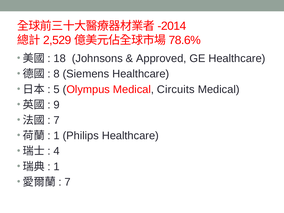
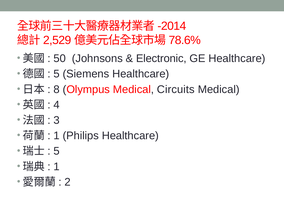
18: 18 -> 50
Approved: Approved -> Electronic
8 at (57, 74): 8 -> 5
5: 5 -> 8
9: 9 -> 4
7 at (57, 120): 7 -> 3
4 at (57, 151): 4 -> 5
7 at (68, 182): 7 -> 2
